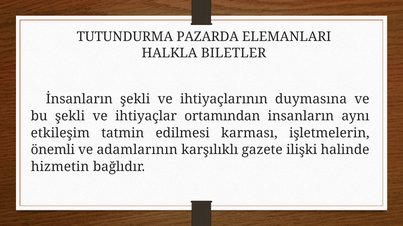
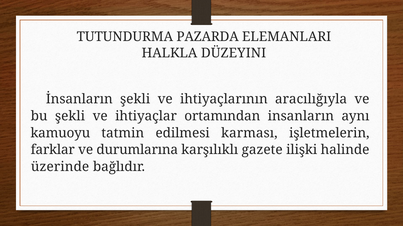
BILETLER: BILETLER -> DÜZEYINI
duymasına: duymasına -> aracılığıyla
etkileşim: etkileşim -> kamuoyu
önemli: önemli -> farklar
adamlarının: adamlarının -> durumlarına
hizmetin: hizmetin -> üzerinde
